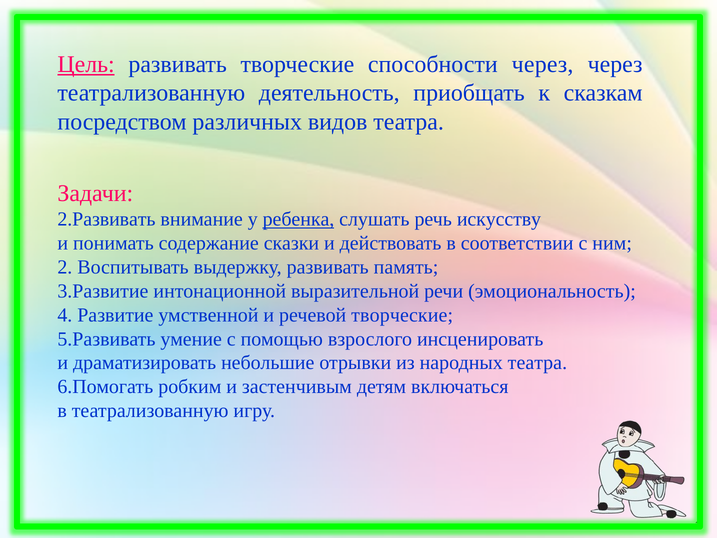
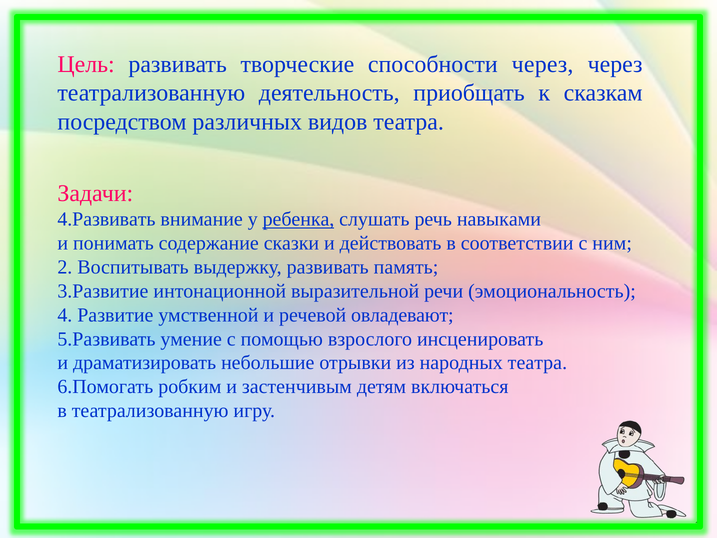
Цель underline: present -> none
2.Развивать: 2.Развивать -> 4.Развивать
искусству: искусству -> навыками
речевой творческие: творческие -> овладевают
